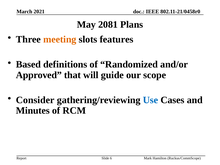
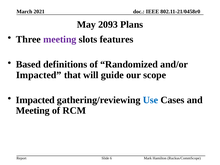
2081: 2081 -> 2093
meeting at (60, 39) colour: orange -> purple
Approved at (39, 75): Approved -> Impacted
Consider at (35, 100): Consider -> Impacted
Minutes at (33, 111): Minutes -> Meeting
